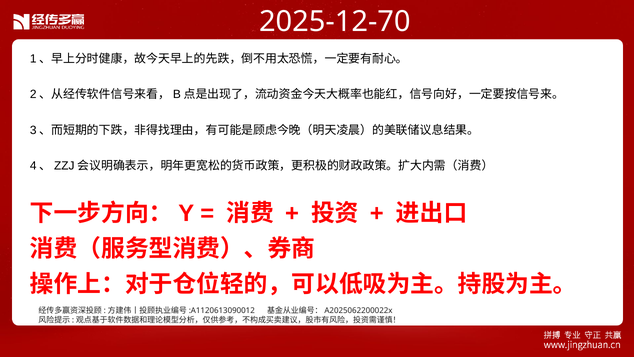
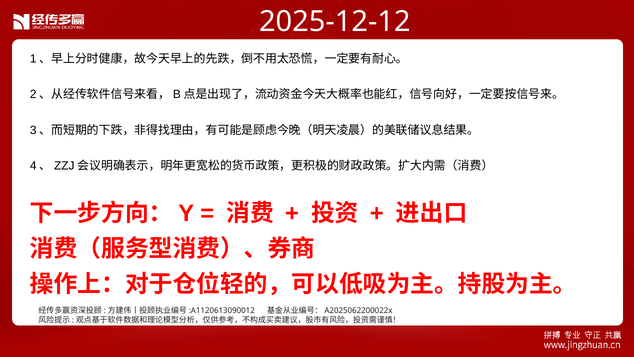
2025-12-70: 2025-12-70 -> 2025-12-12
